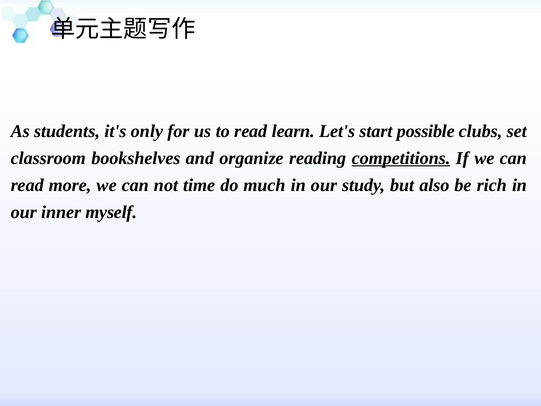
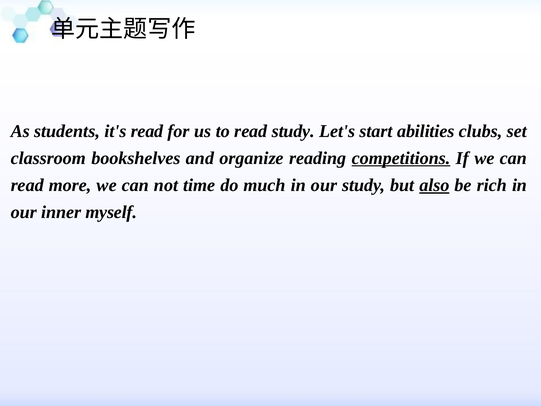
it's only: only -> read
read learn: learn -> study
possible: possible -> abilities
also underline: none -> present
